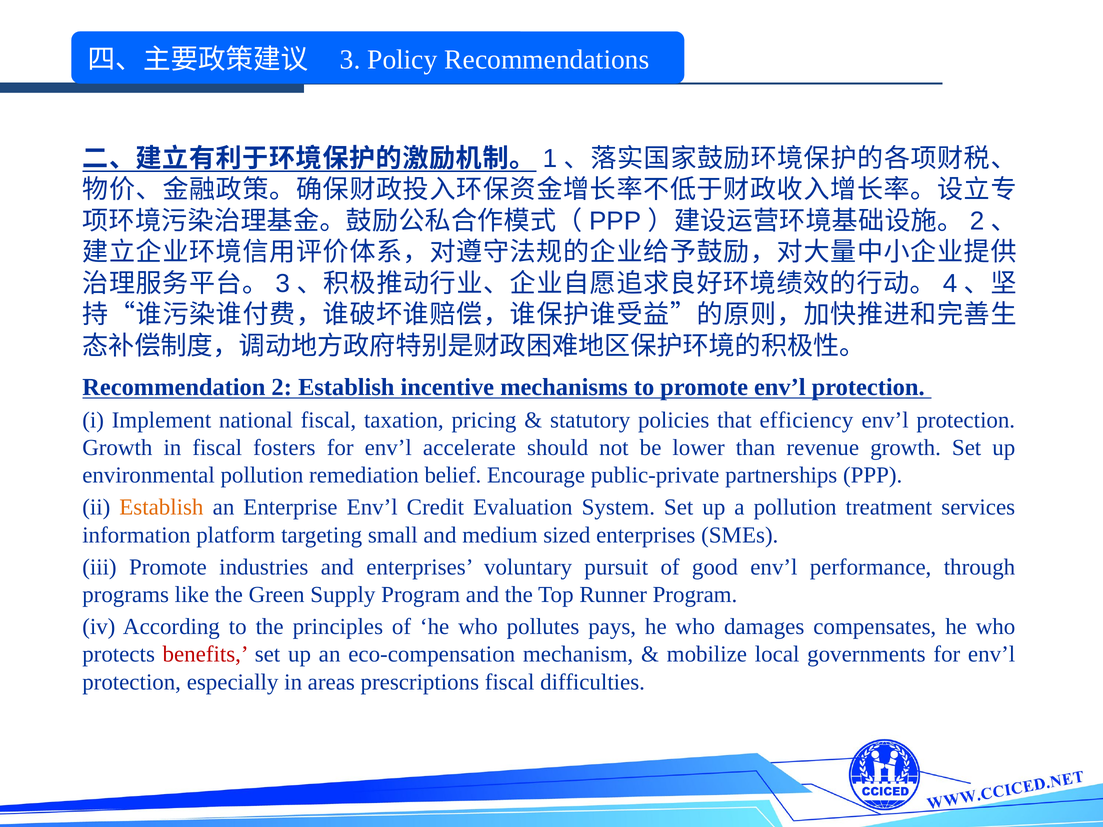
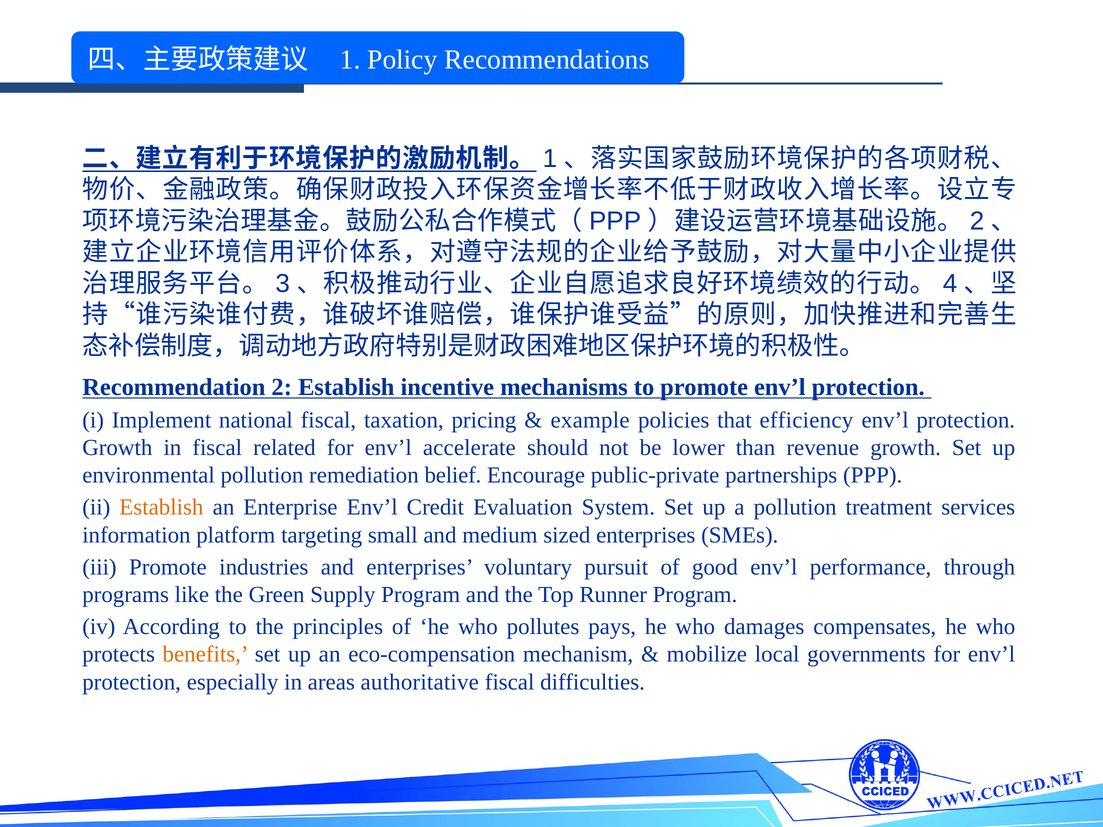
3 at (350, 59): 3 -> 1
statutory: statutory -> example
fosters: fosters -> related
benefits colour: red -> orange
prescriptions: prescriptions -> authoritative
